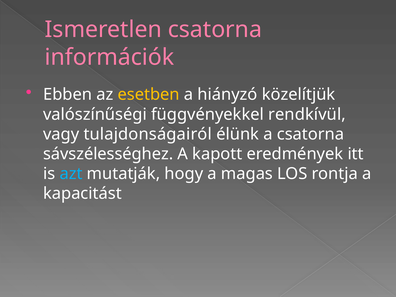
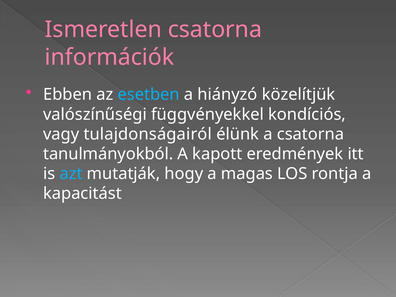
esetben colour: yellow -> light blue
rendkívül: rendkívül -> kondíciós
sávszélességhez: sávszélességhez -> tanulmányokból
